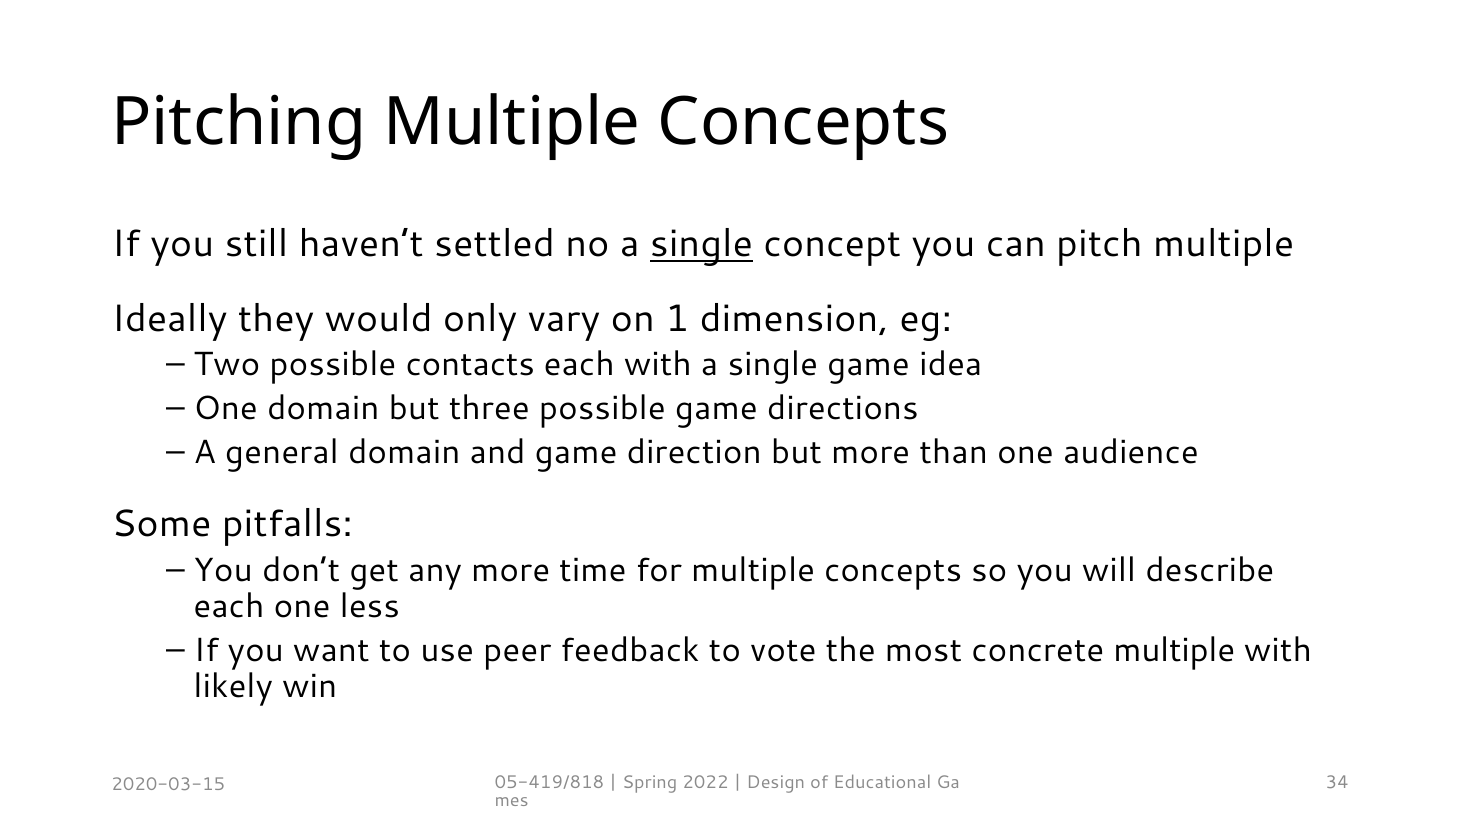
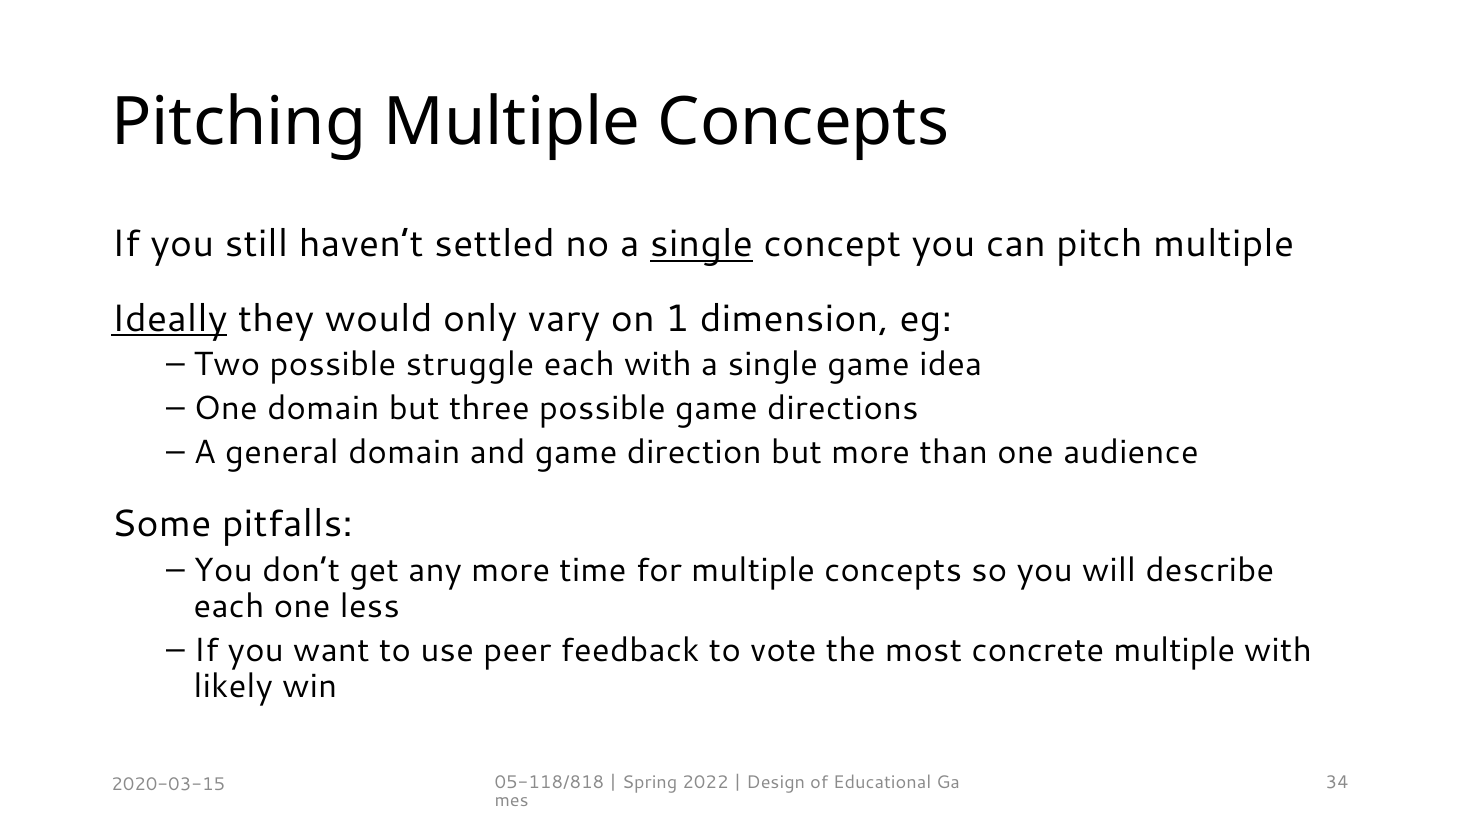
Ideally underline: none -> present
contacts: contacts -> struggle
05-419/818: 05-419/818 -> 05-118/818
